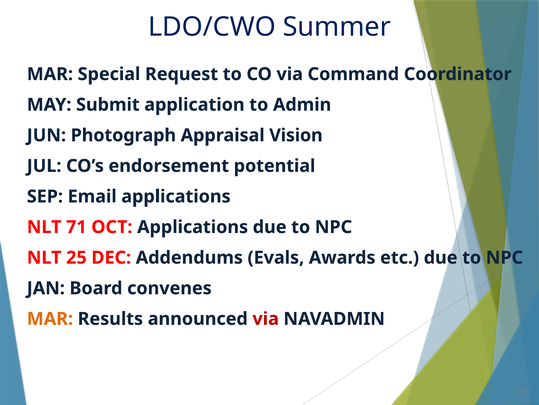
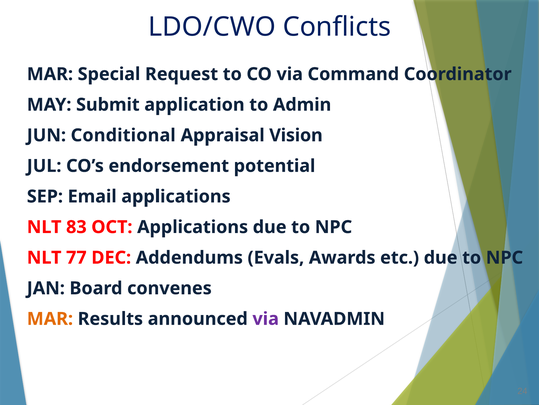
Summer: Summer -> Conflicts
Photograph: Photograph -> Conditional
71: 71 -> 83
25: 25 -> 77
via at (266, 318) colour: red -> purple
